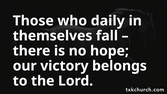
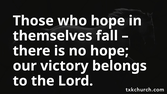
who daily: daily -> hope
